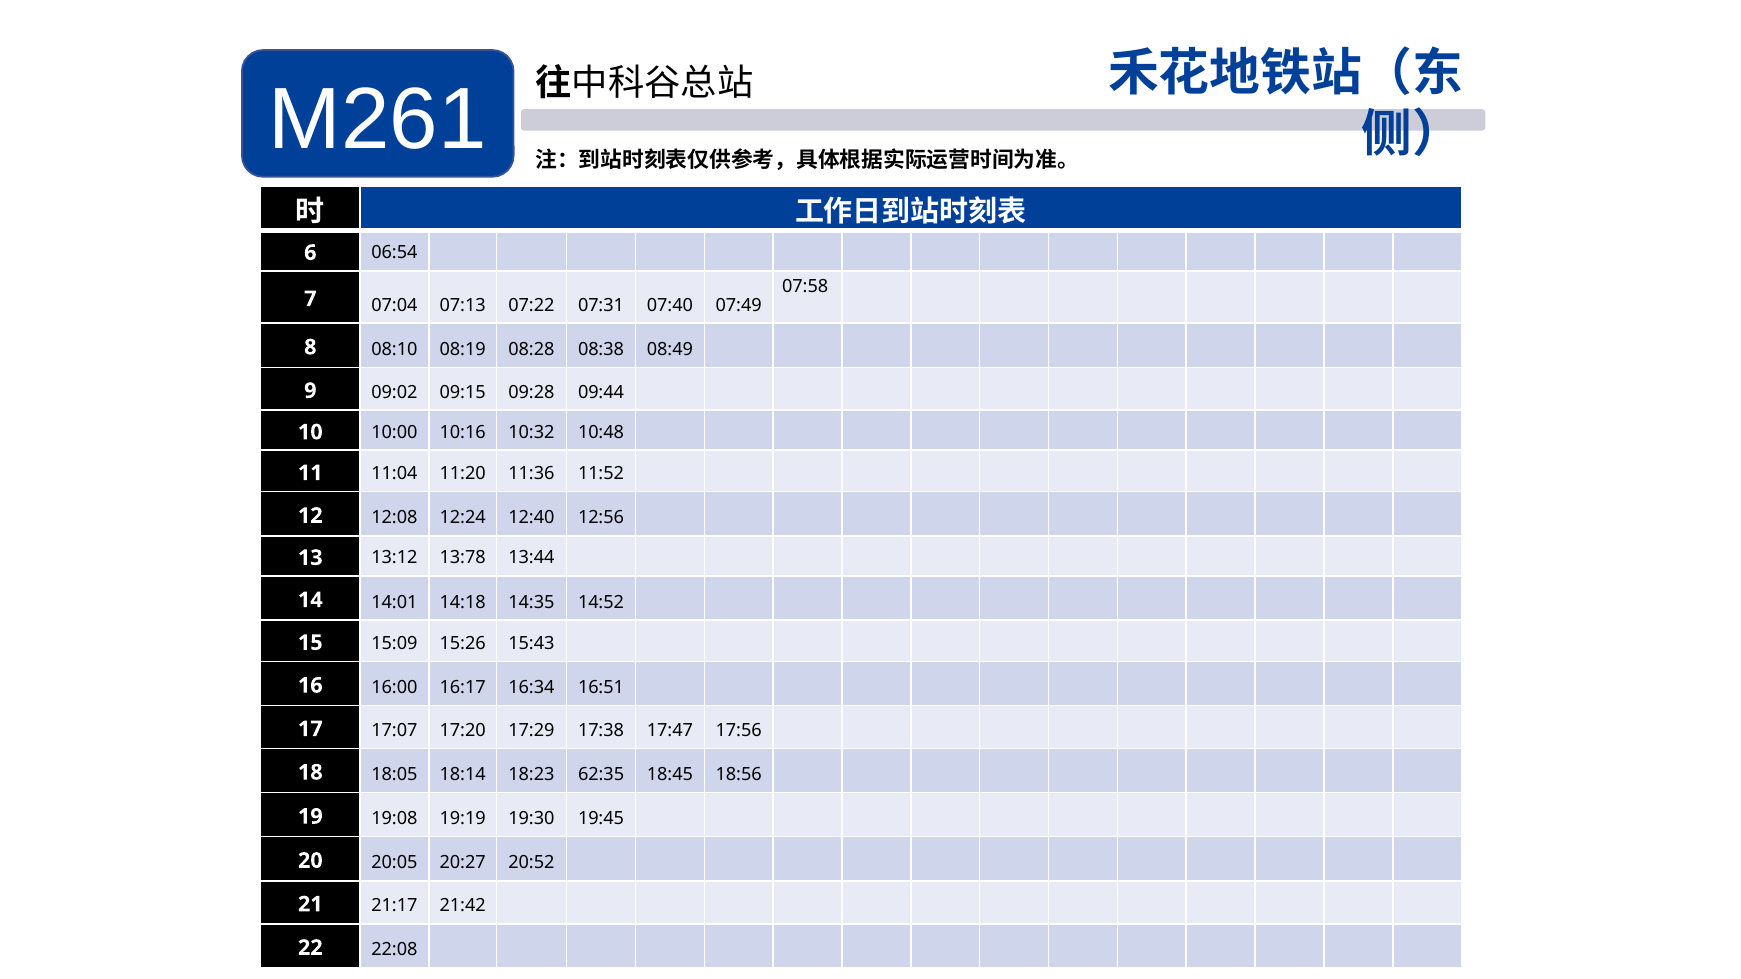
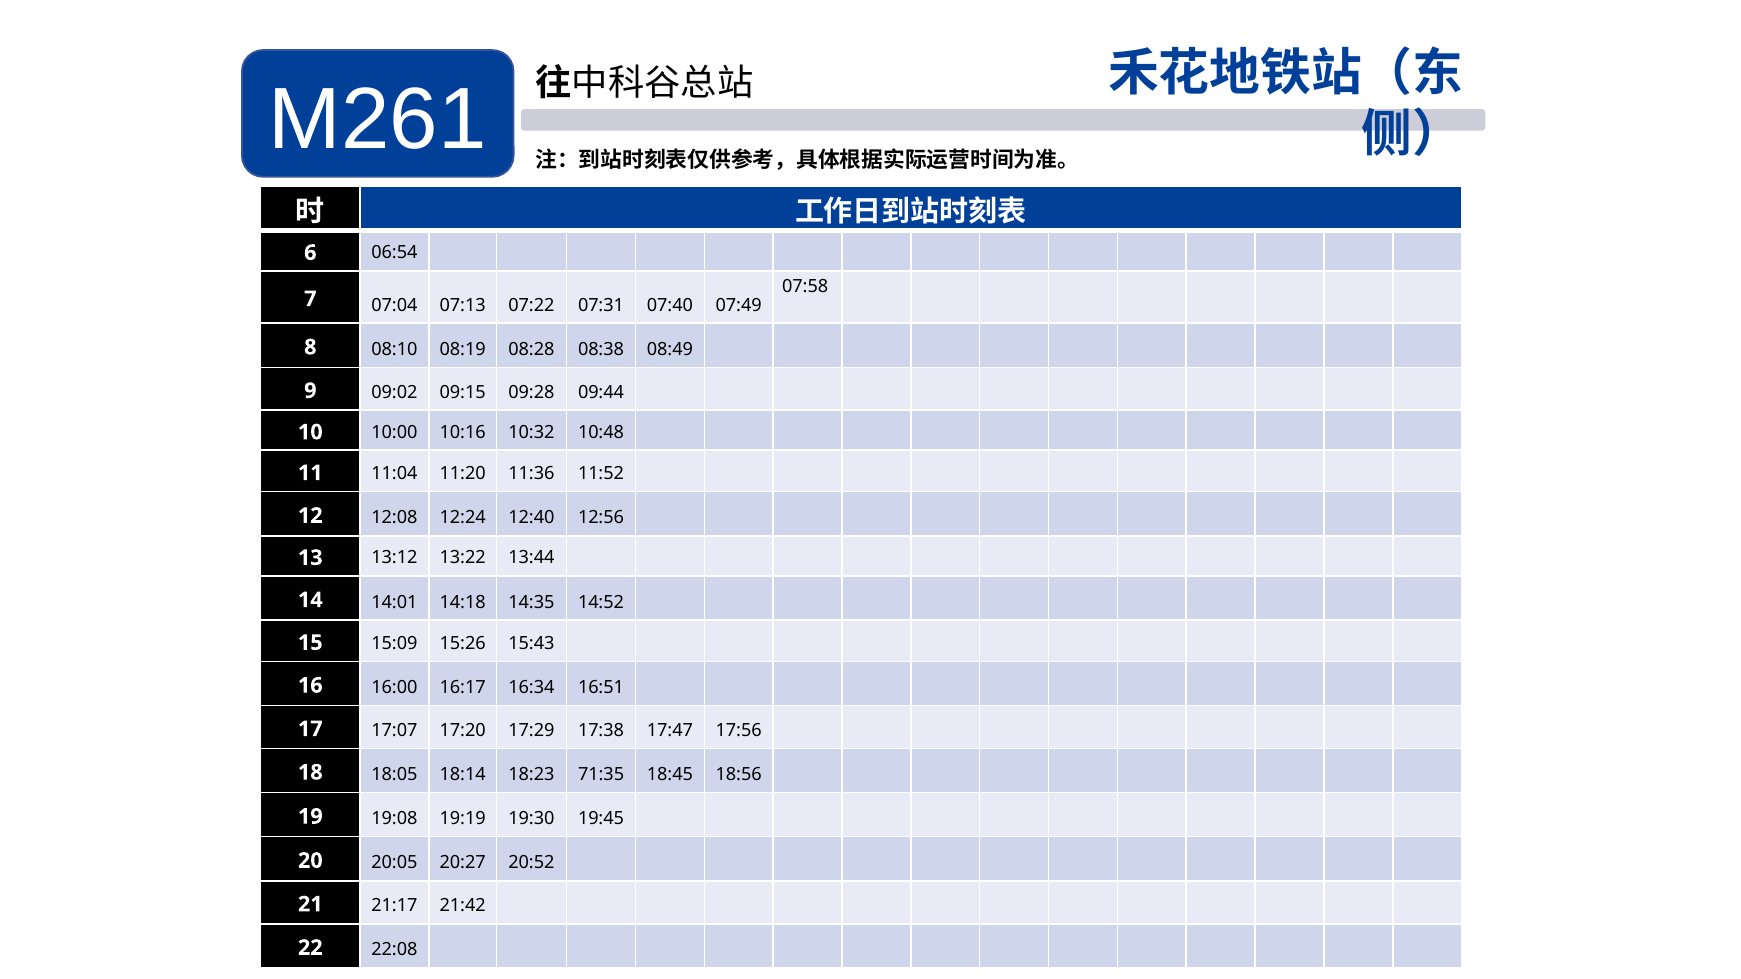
13:78: 13:78 -> 13:22
62:35: 62:35 -> 71:35
